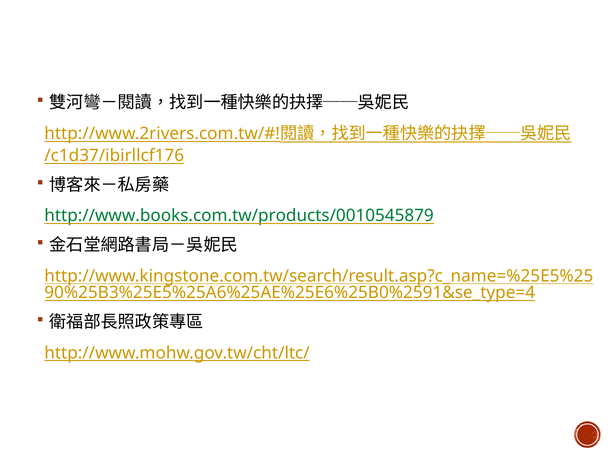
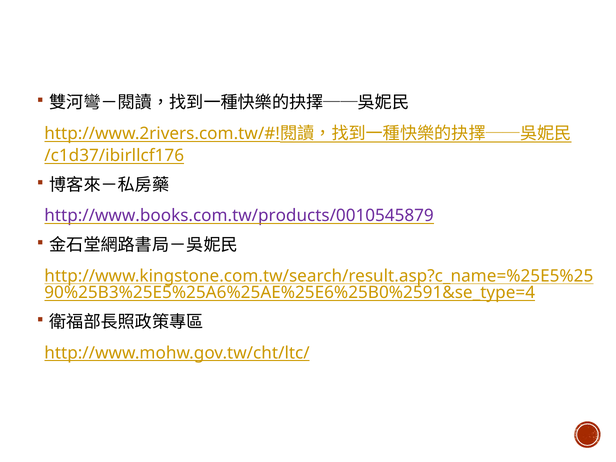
http://www.books.com.tw/products/0010545879 colour: green -> purple
